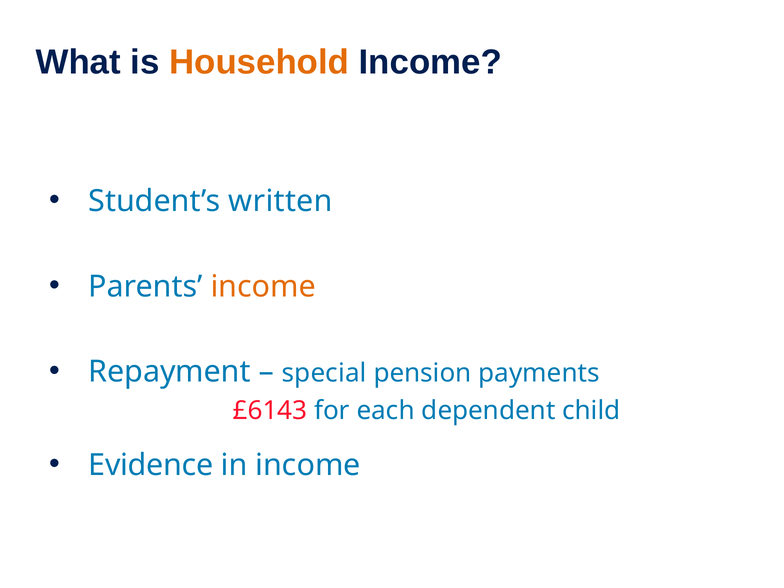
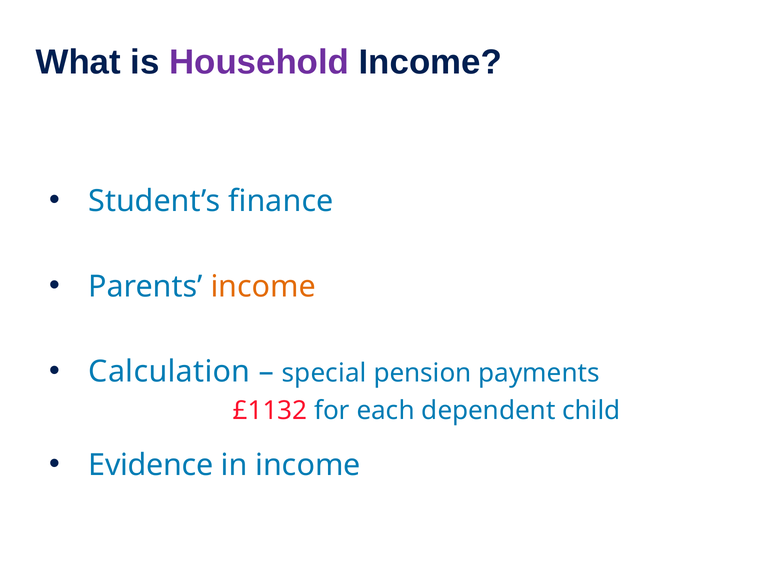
Household colour: orange -> purple
written: written -> finance
Repayment: Repayment -> Calculation
£6143: £6143 -> £1132
